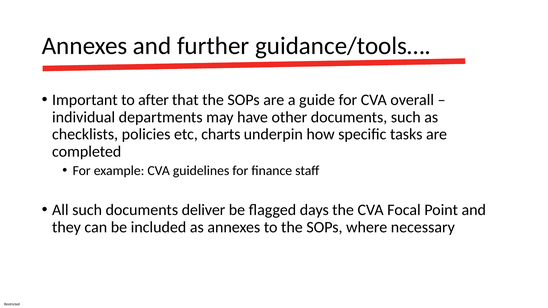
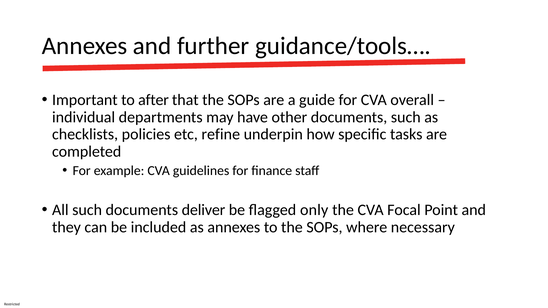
charts: charts -> refine
days: days -> only
